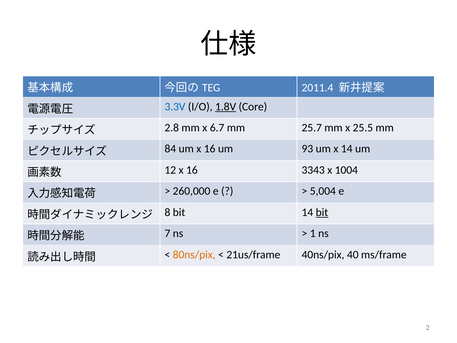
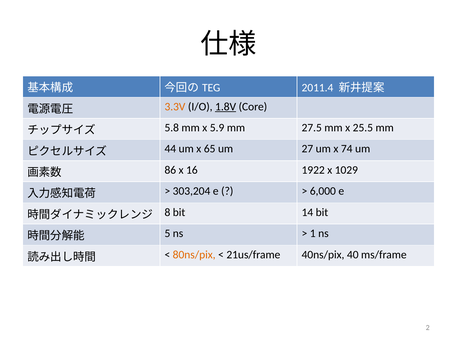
3.3V colour: blue -> orange
2.8: 2.8 -> 5.8
6.7: 6.7 -> 5.9
25.7: 25.7 -> 27.5
84: 84 -> 44
um x 16: 16 -> 65
93: 93 -> 27
x 14: 14 -> 74
12: 12 -> 86
3343: 3343 -> 1922
1004: 1004 -> 1029
260,000: 260,000 -> 303,204
5,004: 5,004 -> 6,000
bit at (322, 212) underline: present -> none
7: 7 -> 5
